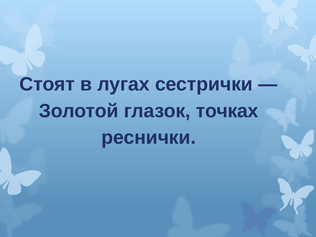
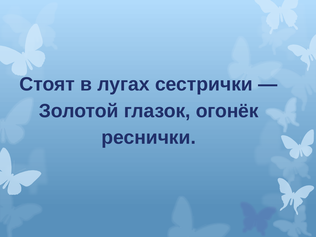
точках: точках -> огонёк
